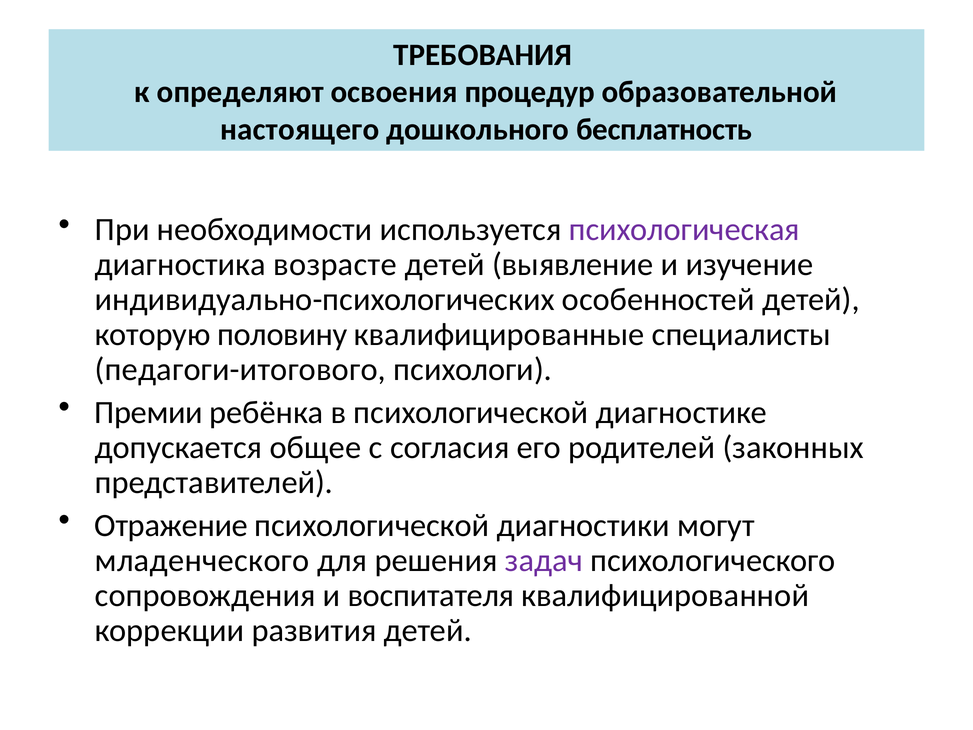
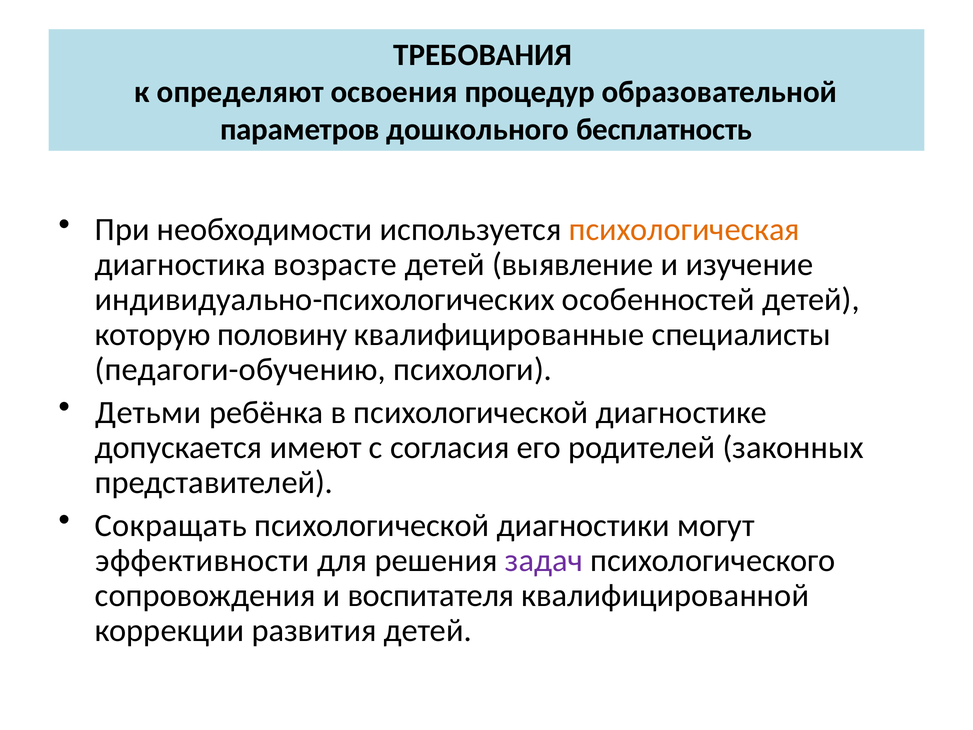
настоящего: настоящего -> параметров
психологическая colour: purple -> orange
педагоги-итогового: педагоги-итогового -> педагоги-обучению
Премии: Премии -> Детьми
общее: общее -> имеют
Отражение: Отражение -> Сокращать
младенческого: младенческого -> эффективности
